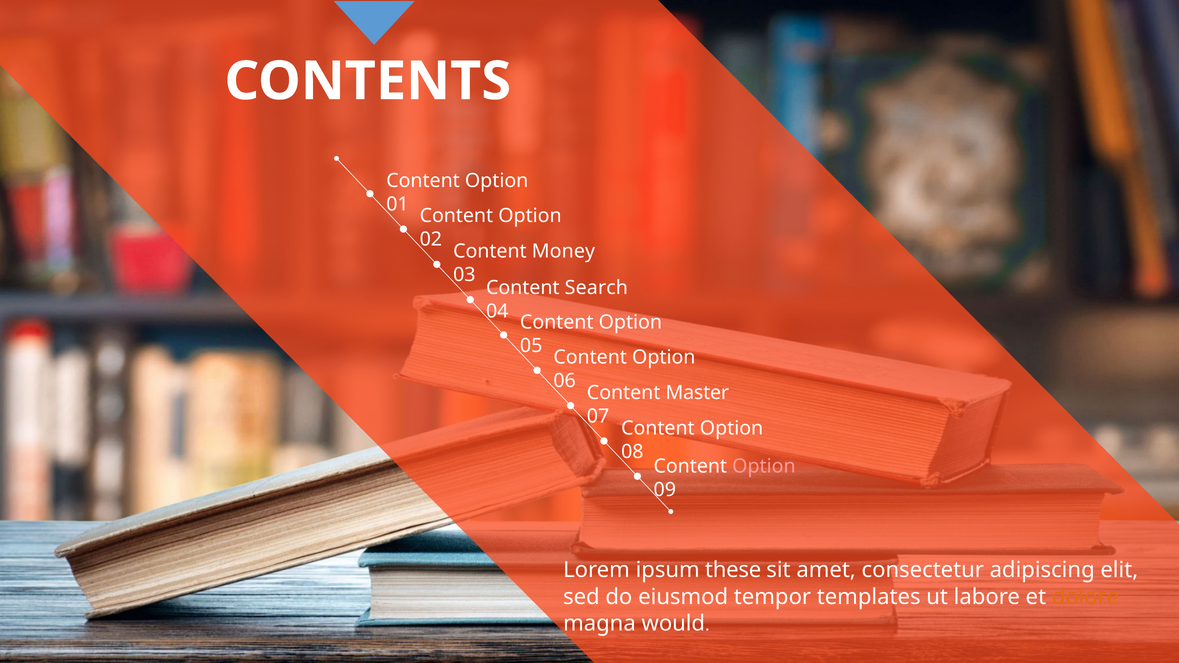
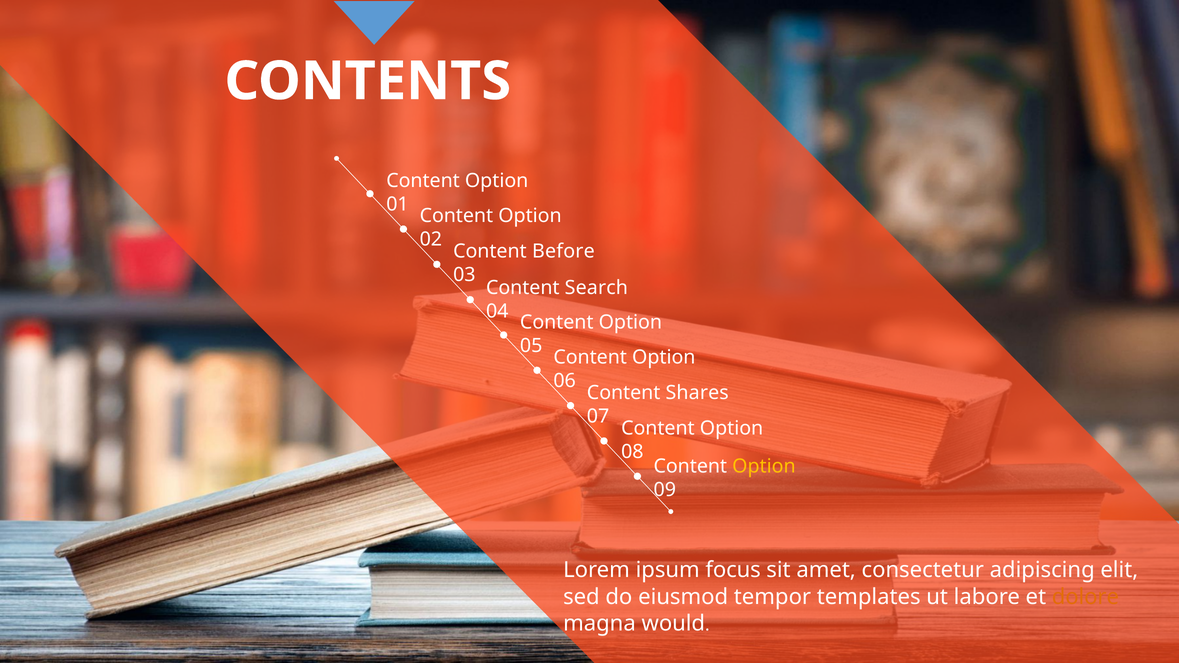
Money: Money -> Before
Master: Master -> Shares
Option at (764, 466) colour: pink -> yellow
these: these -> focus
